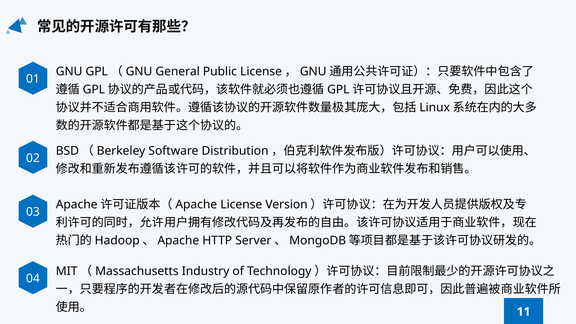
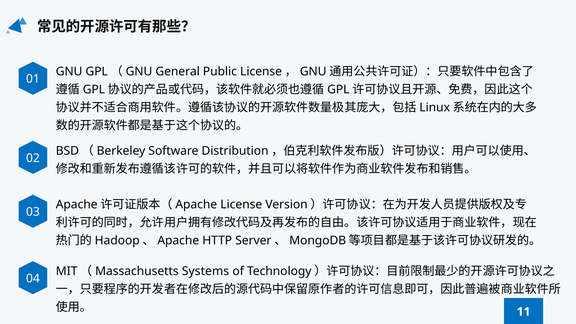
Industry: Industry -> Systems
